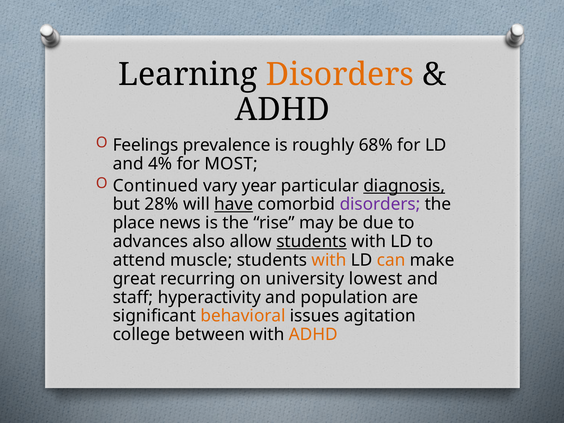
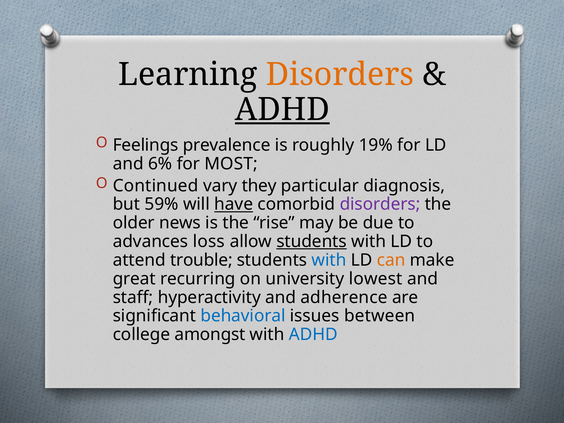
ADHD at (282, 109) underline: none -> present
68%: 68% -> 19%
4%: 4% -> 6%
year: year -> they
diagnosis underline: present -> none
28%: 28% -> 59%
place: place -> older
also: also -> loss
muscle: muscle -> trouble
with at (329, 260) colour: orange -> blue
population: population -> adherence
behavioral colour: orange -> blue
agitation: agitation -> between
between: between -> amongst
ADHD at (313, 335) colour: orange -> blue
